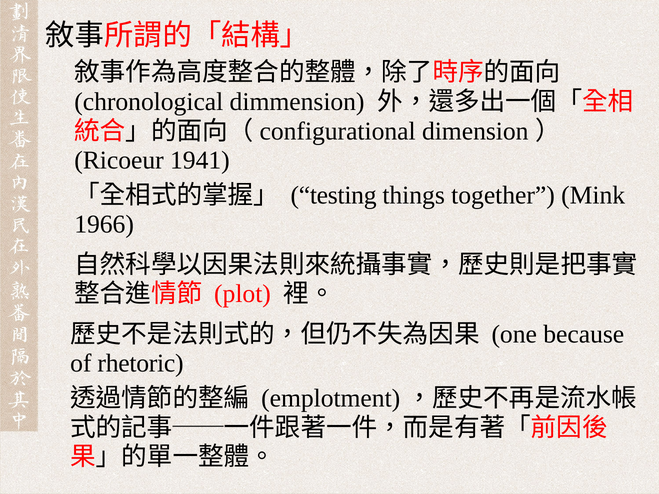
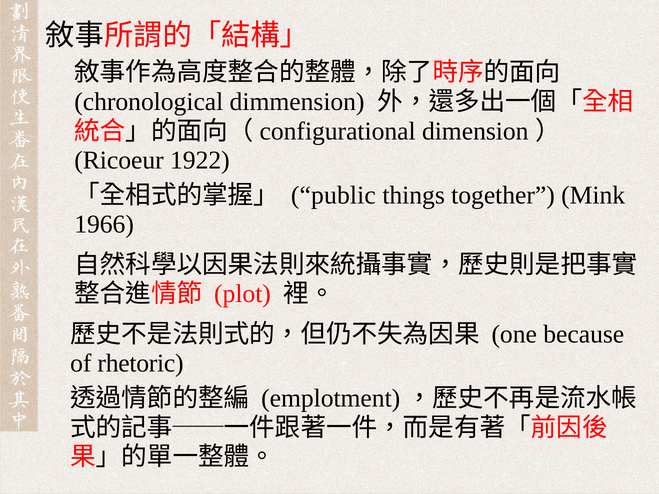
1941: 1941 -> 1922
testing: testing -> public
